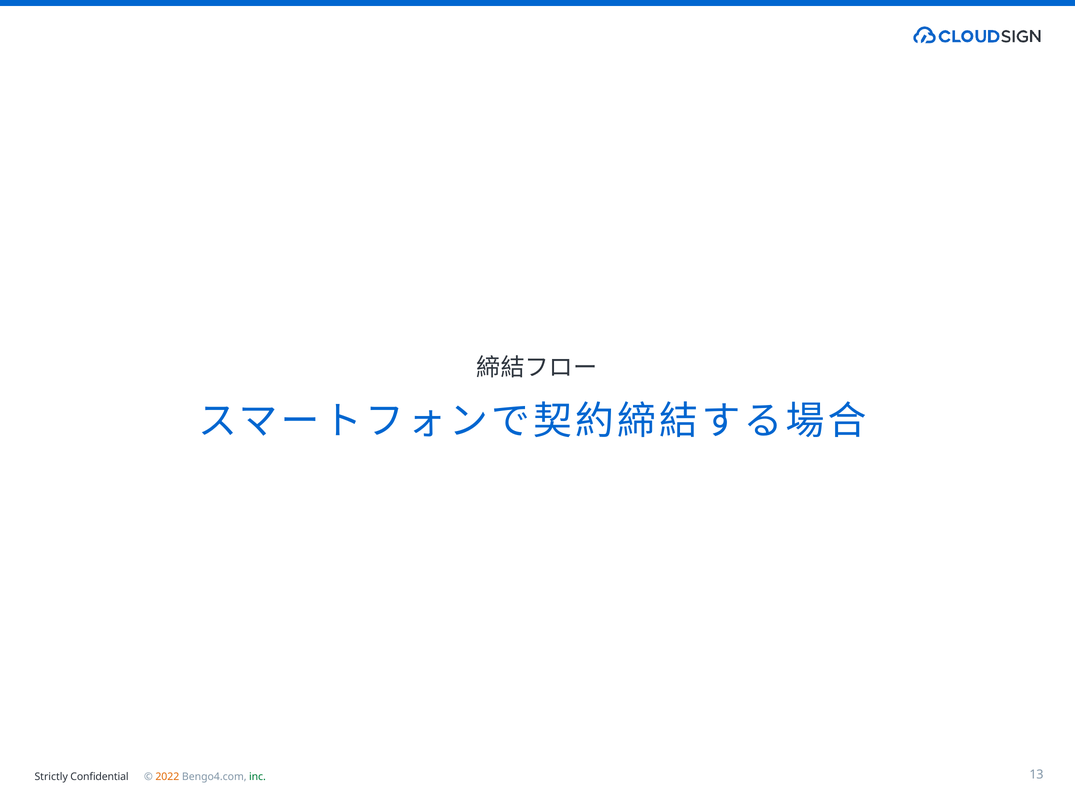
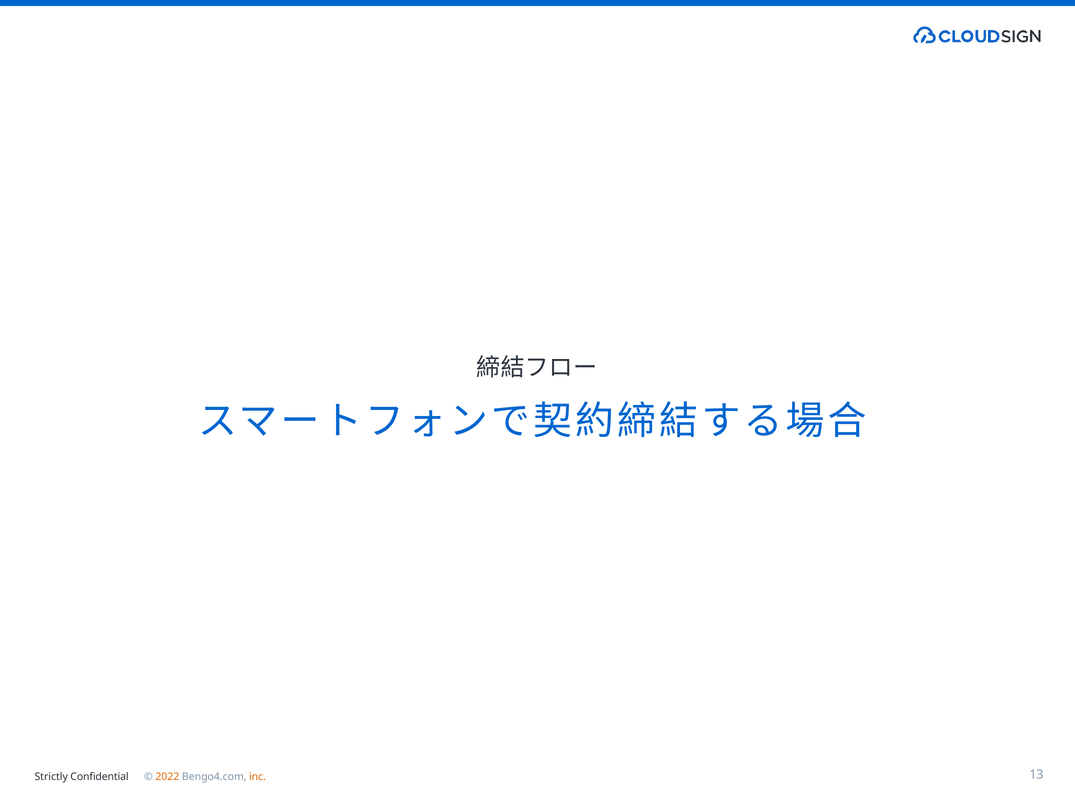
inc colour: green -> orange
